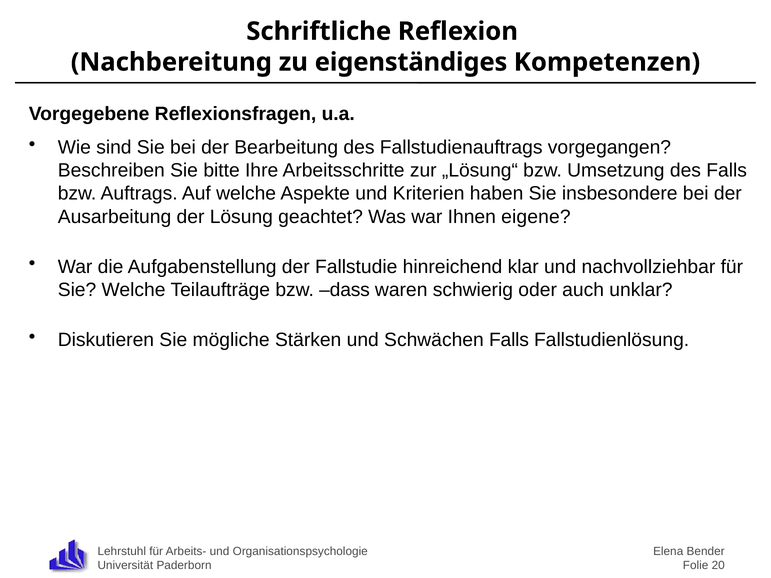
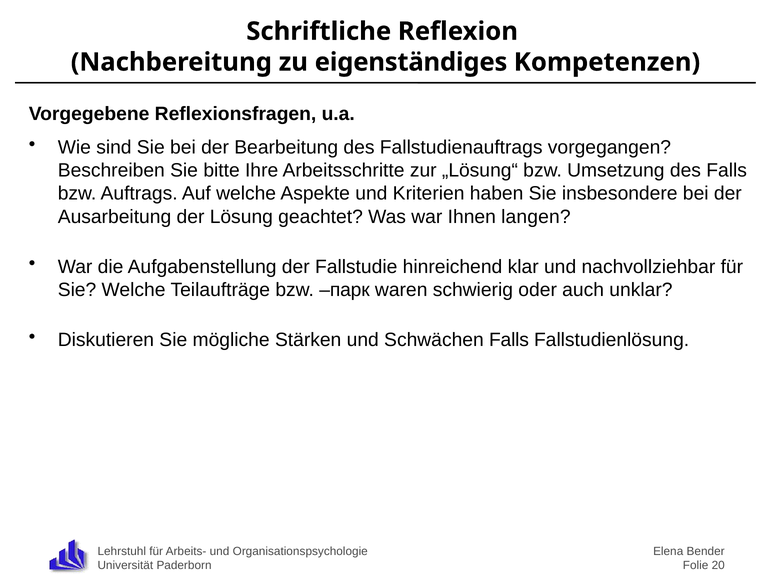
eigene: eigene -> langen
dass: dass -> парк
